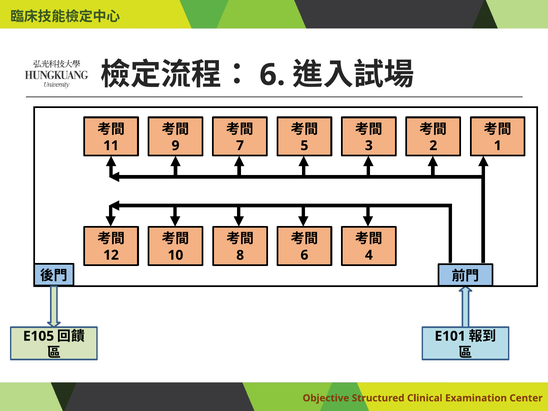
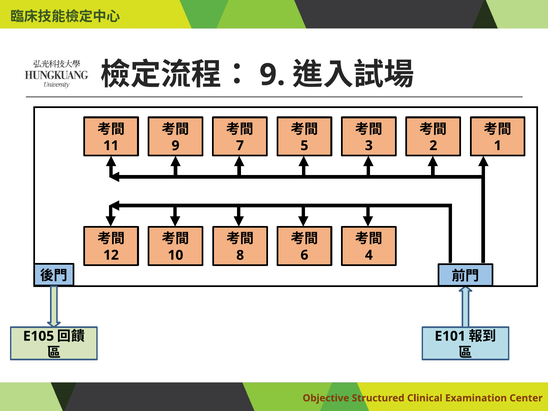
6 at (272, 75): 6 -> 9
